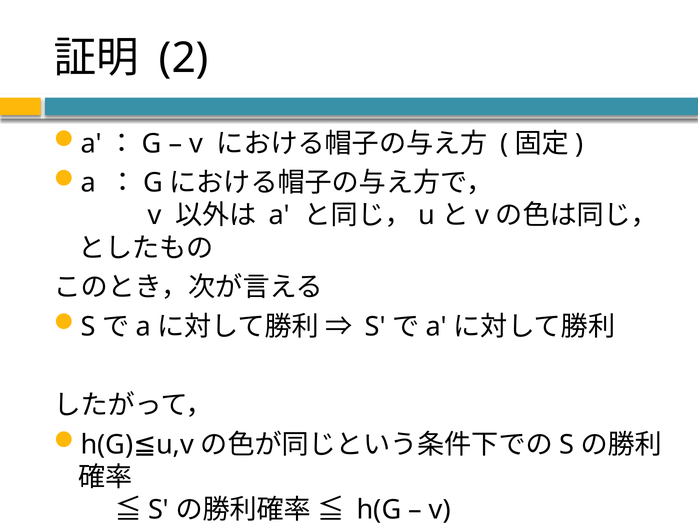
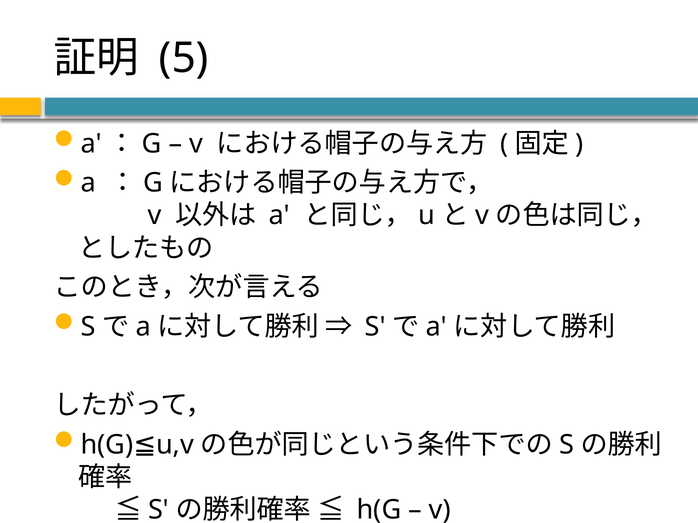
2: 2 -> 5
